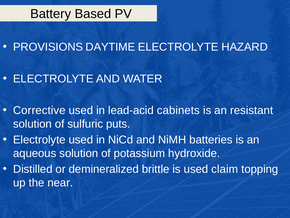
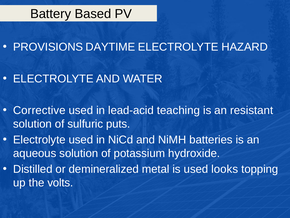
cabinets: cabinets -> teaching
brittle: brittle -> metal
claim: claim -> looks
near: near -> volts
